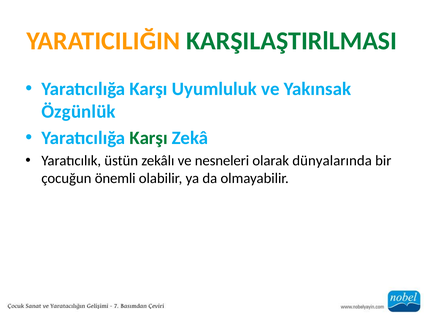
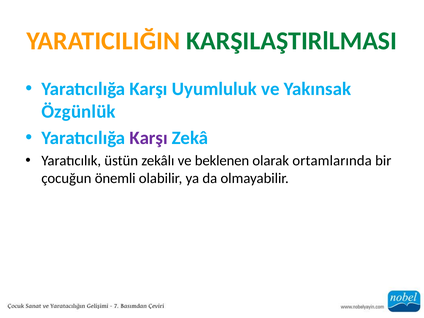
Karşı at (149, 138) colour: green -> purple
nesneleri: nesneleri -> beklenen
dünyalarında: dünyalarında -> ortamlarında
